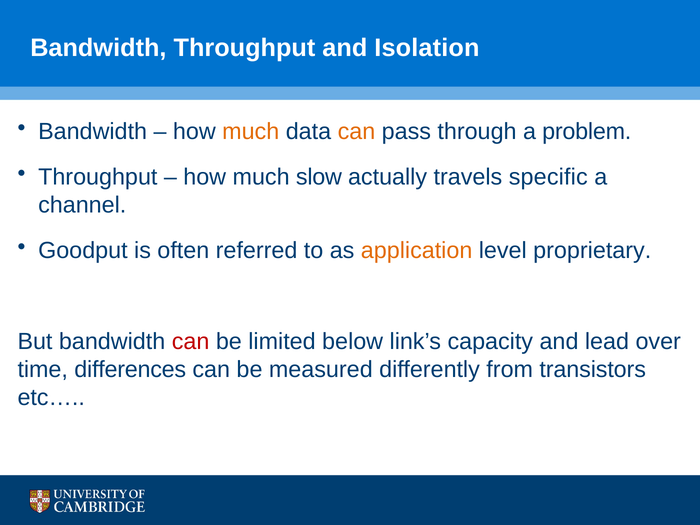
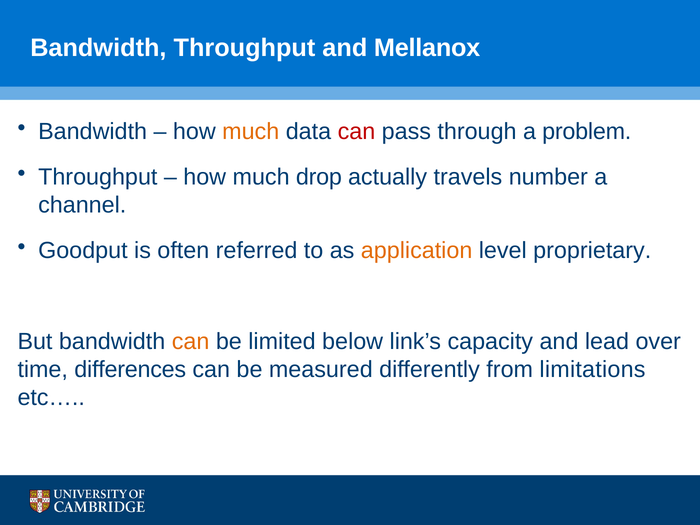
Isolation: Isolation -> Mellanox
can at (356, 132) colour: orange -> red
slow: slow -> drop
specific: specific -> number
can at (191, 342) colour: red -> orange
transistors: transistors -> limitations
